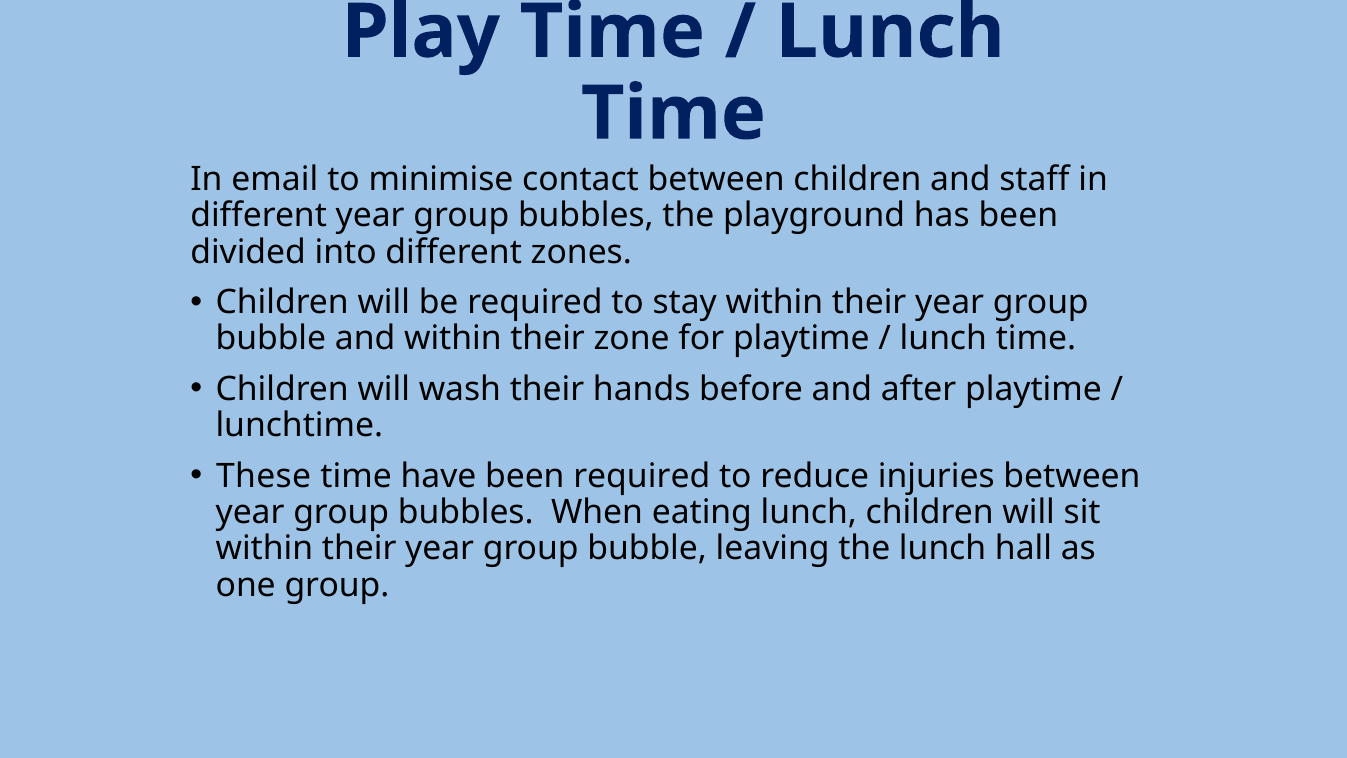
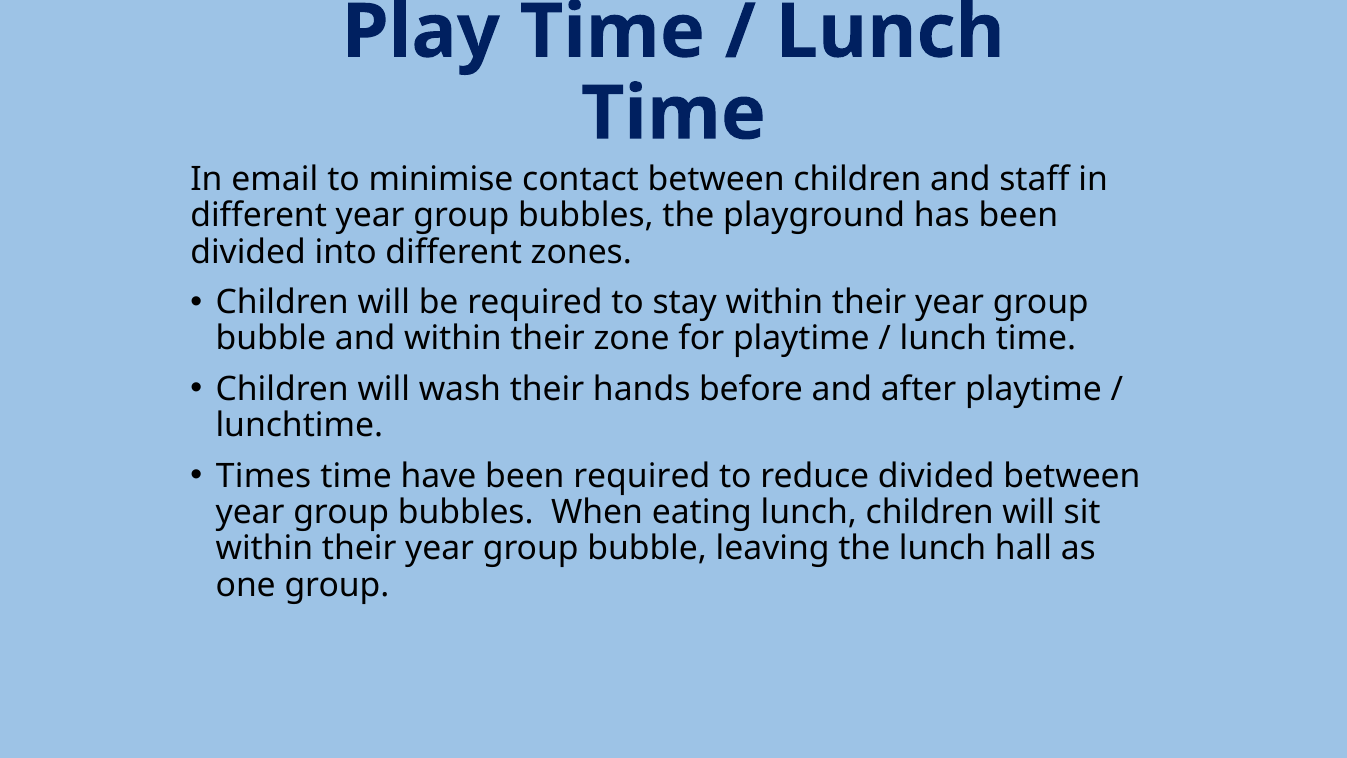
These: These -> Times
reduce injuries: injuries -> divided
